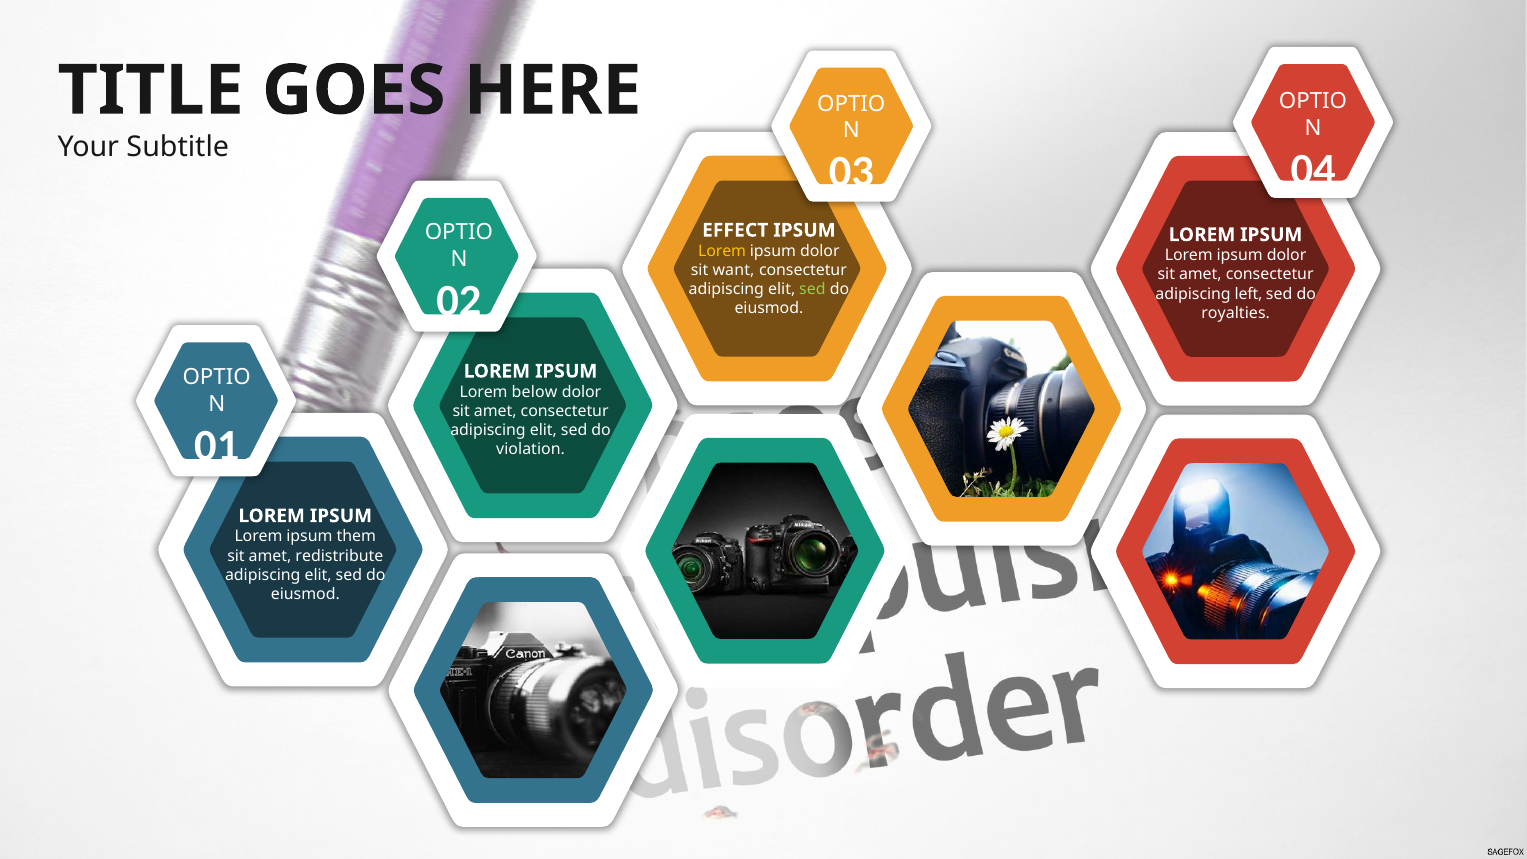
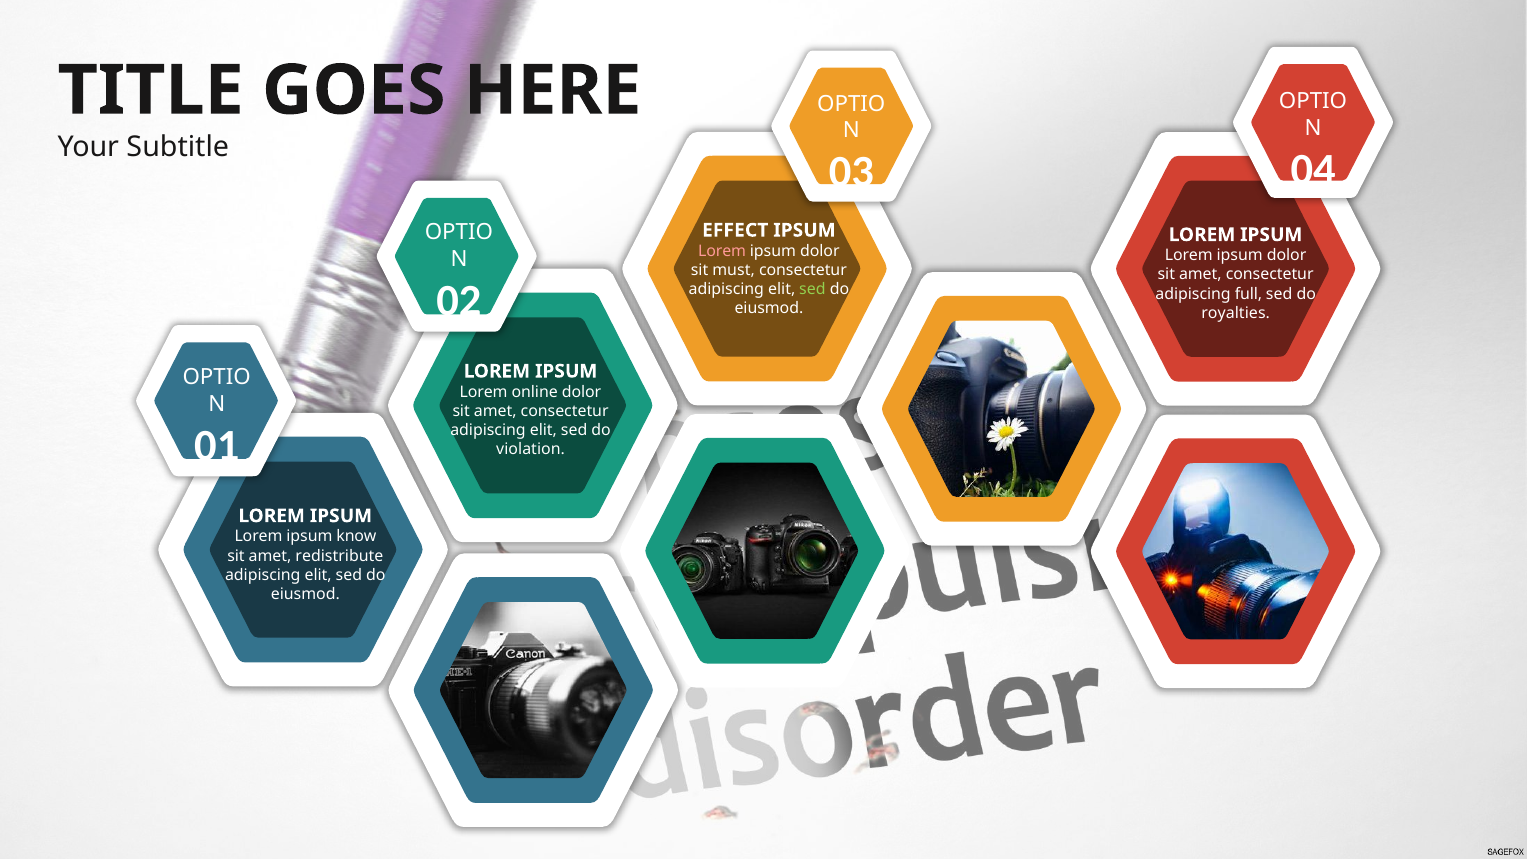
Lorem at (722, 251) colour: yellow -> pink
want: want -> must
left: left -> full
below: below -> online
them: them -> know
